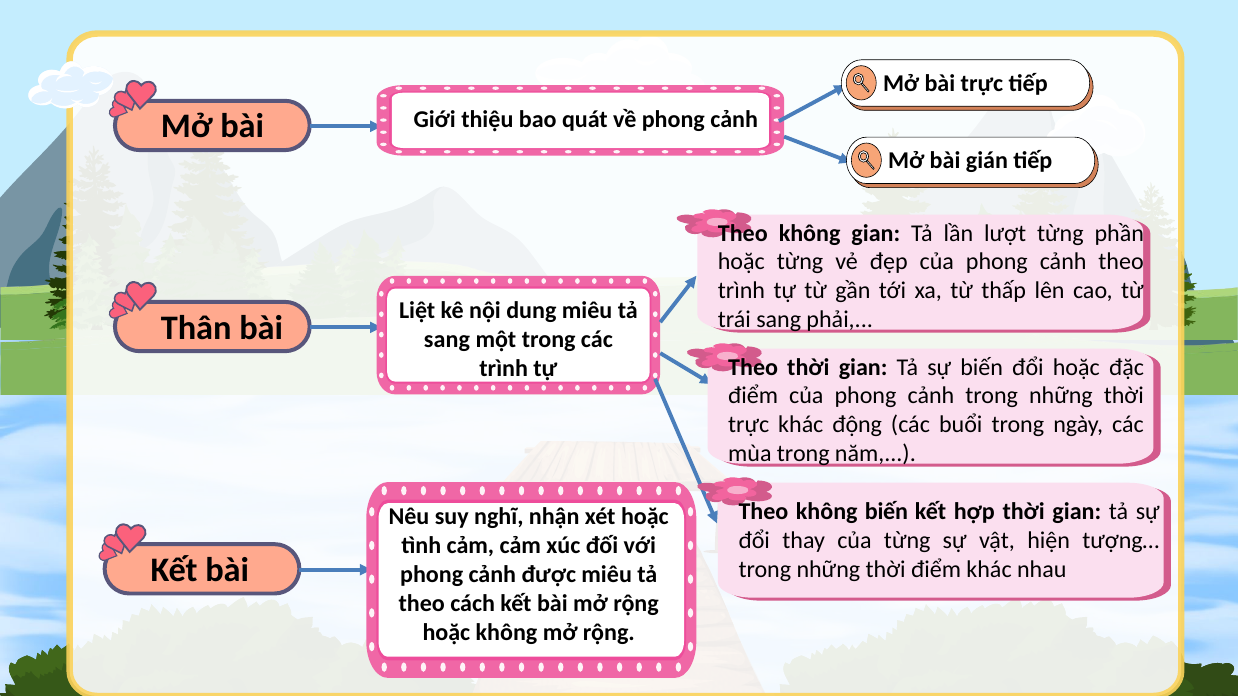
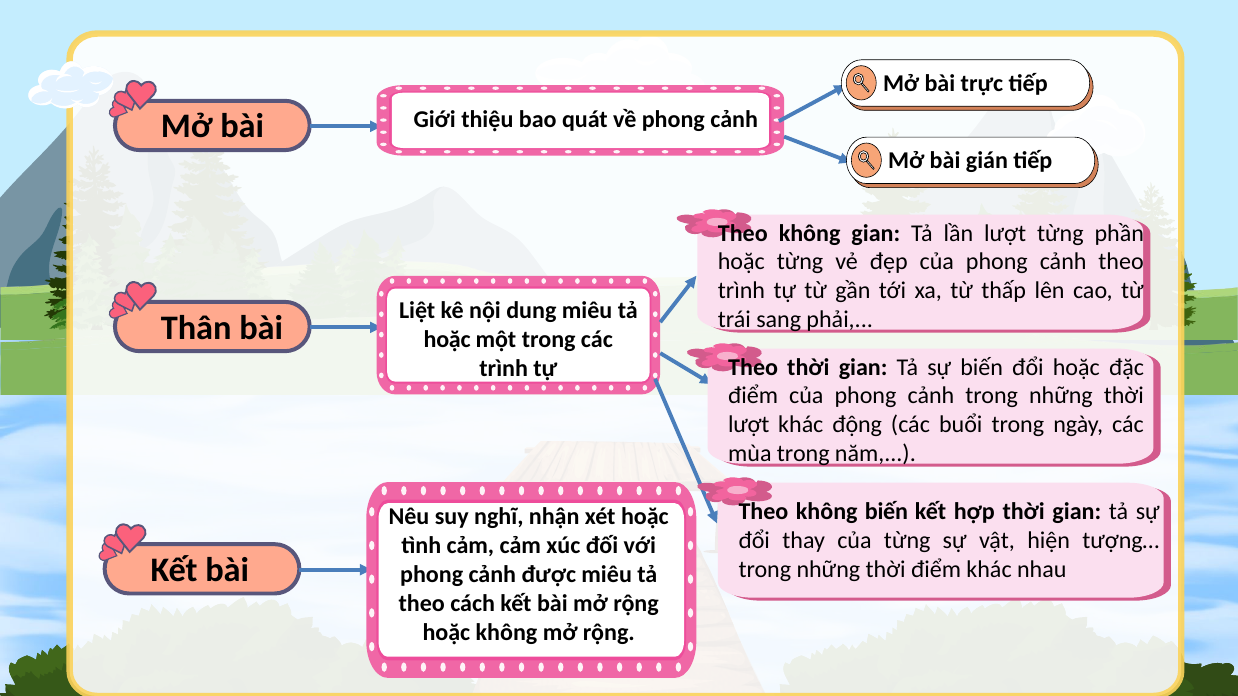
sang at (447, 339): sang -> hoặc
trực at (749, 425): trực -> lượt
